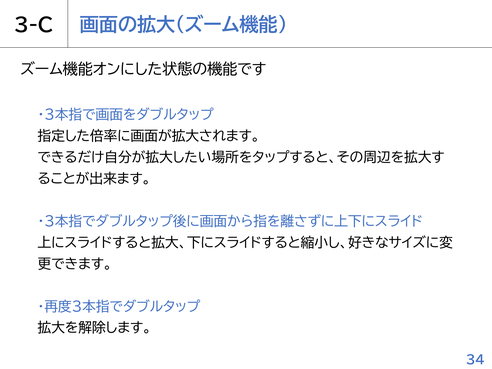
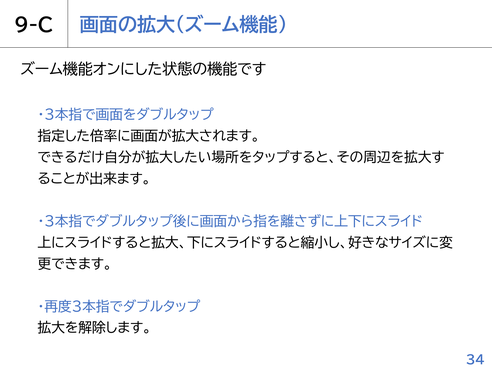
3-C: 3-C -> 9-C
